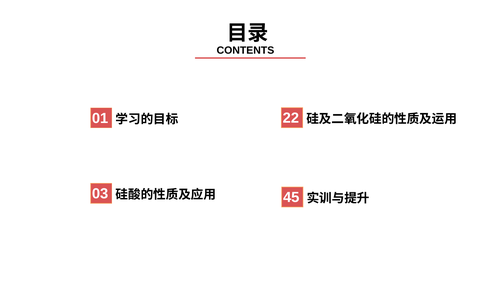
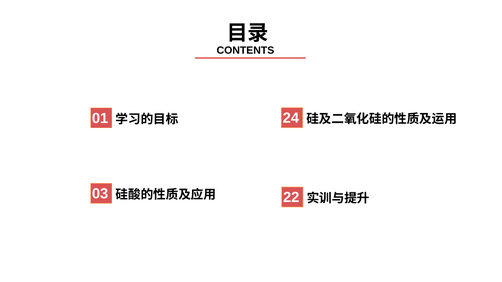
22: 22 -> 24
45: 45 -> 22
